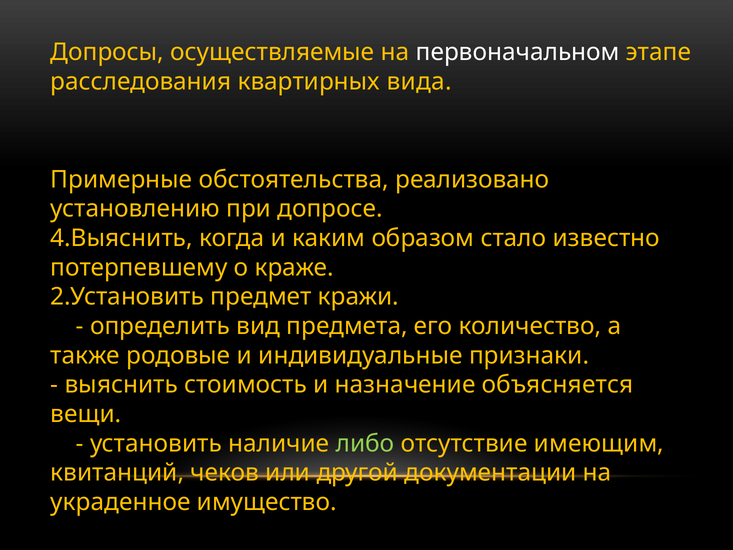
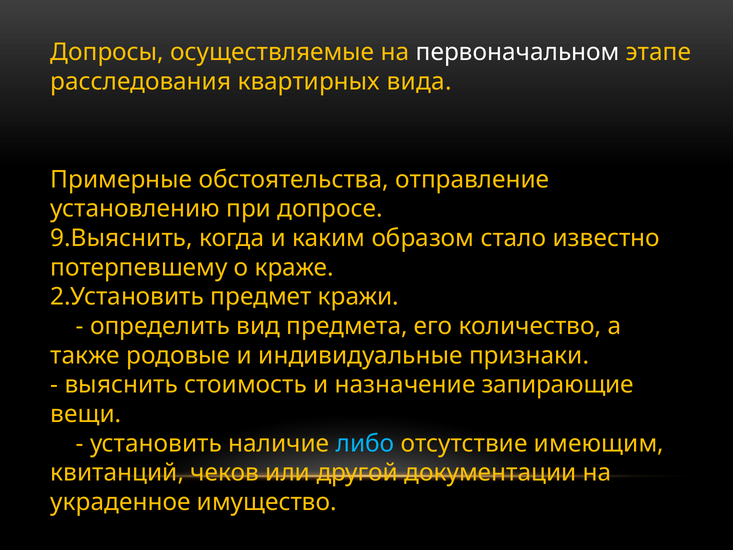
реализовано: реализовано -> отправление
4.Выяснить: 4.Выяснить -> 9.Выяснить
объясняется: объясняется -> запирающие
либо colour: light green -> light blue
